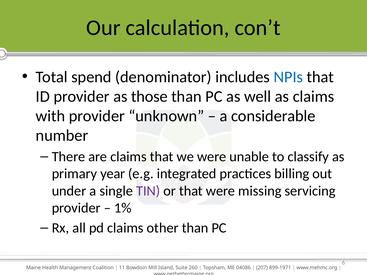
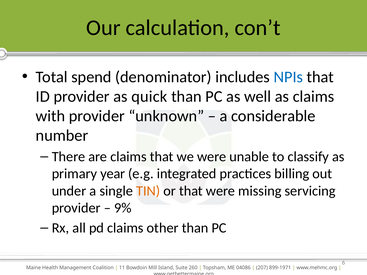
those: those -> quick
TIN colour: purple -> orange
1%: 1% -> 9%
